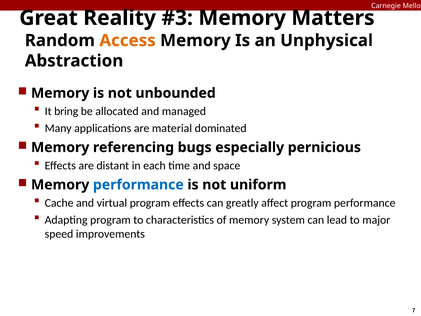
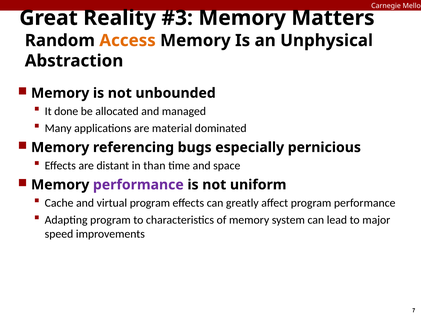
bring: bring -> done
each: each -> than
performance at (138, 185) colour: blue -> purple
